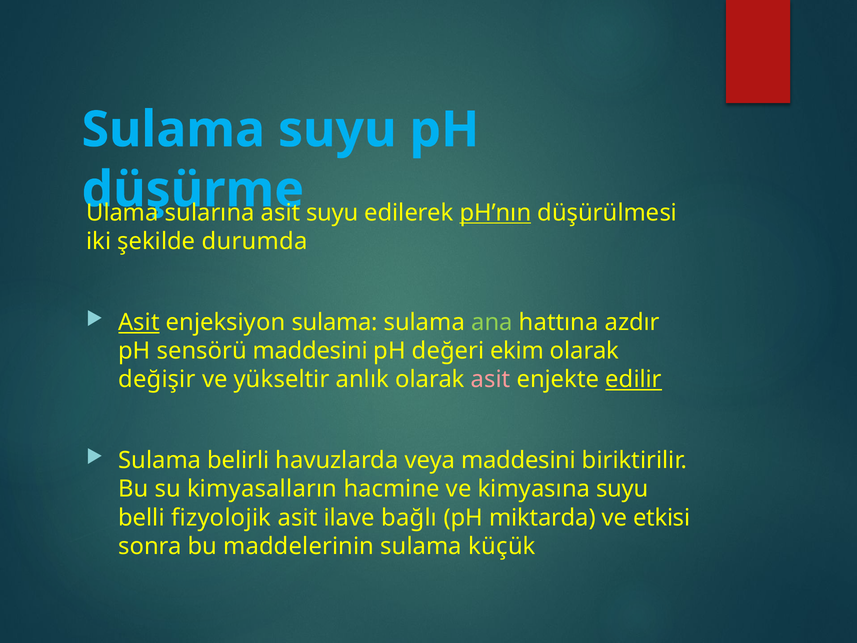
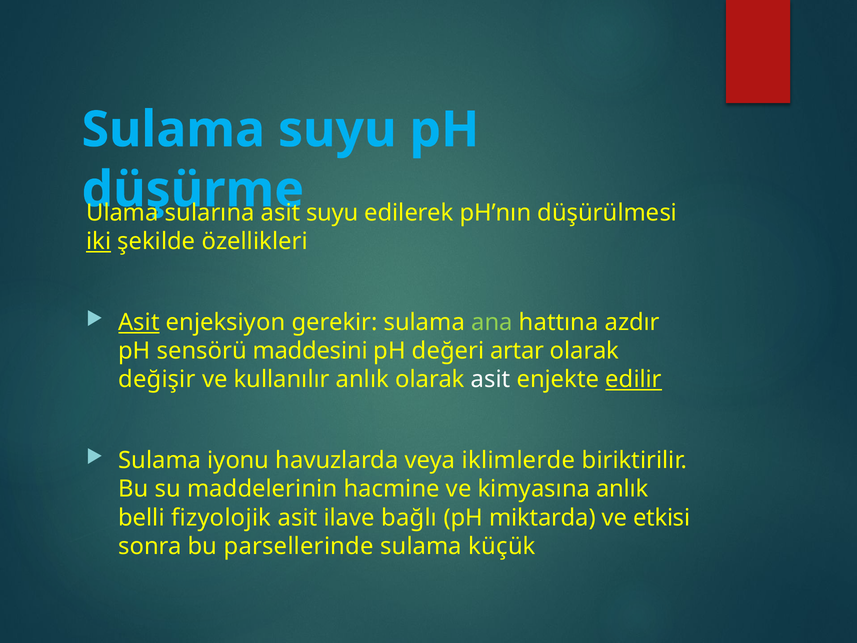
pH’nın underline: present -> none
iki underline: none -> present
durumda: durumda -> özellikleri
enjeksiyon sulama: sulama -> gerekir
ekim: ekim -> artar
yükseltir: yükseltir -> kullanılır
asit at (491, 379) colour: pink -> white
belirli: belirli -> iyonu
veya maddesini: maddesini -> iklimlerde
kimyasalların: kimyasalların -> maddelerinin
kimyasına suyu: suyu -> anlık
maddelerinin: maddelerinin -> parsellerinde
